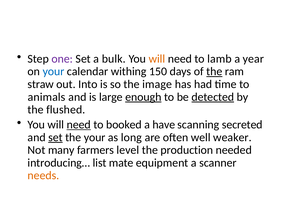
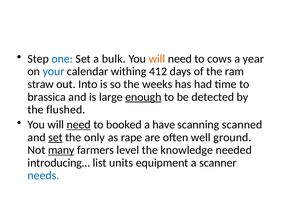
one colour: purple -> blue
lamb: lamb -> cows
150: 150 -> 412
the at (214, 72) underline: present -> none
image: image -> weeks
animals: animals -> brassica
detected underline: present -> none
secreted: secreted -> scanned
the your: your -> only
long: long -> rape
weaker: weaker -> ground
many underline: none -> present
production: production -> knowledge
mate: mate -> units
needs colour: orange -> blue
